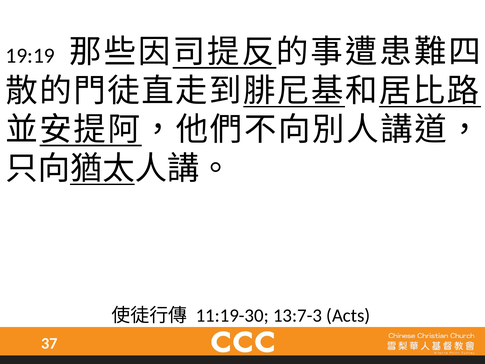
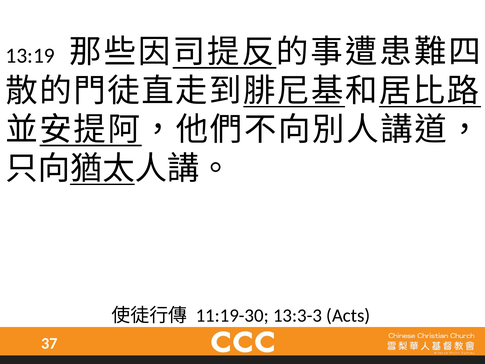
19:19: 19:19 -> 13:19
13:7-3: 13:7-3 -> 13:3-3
